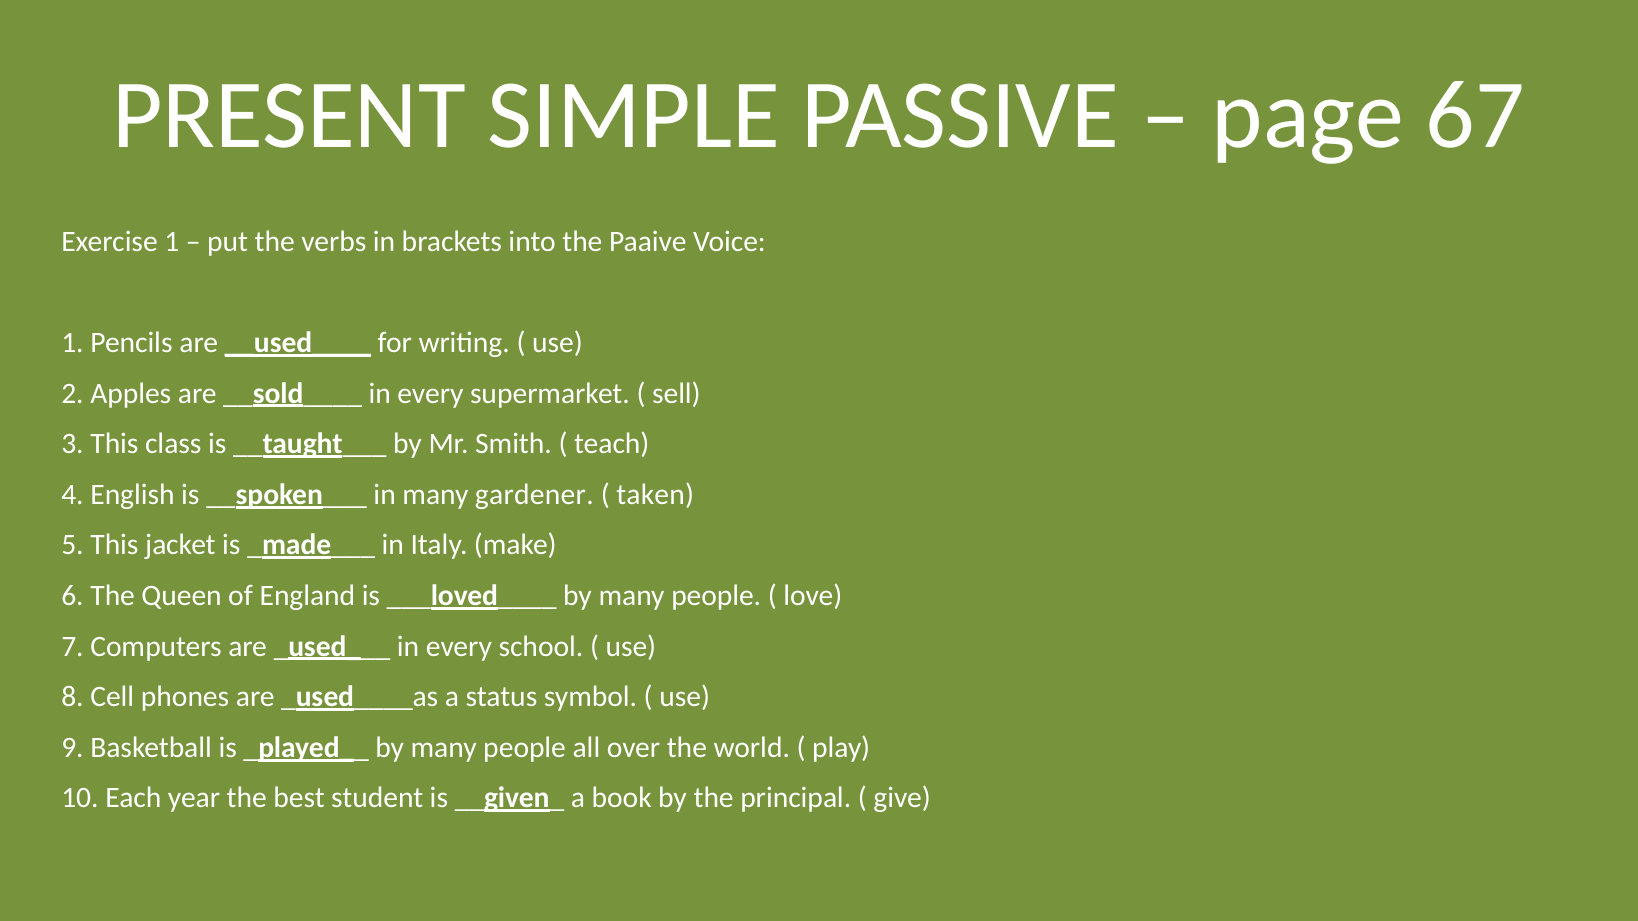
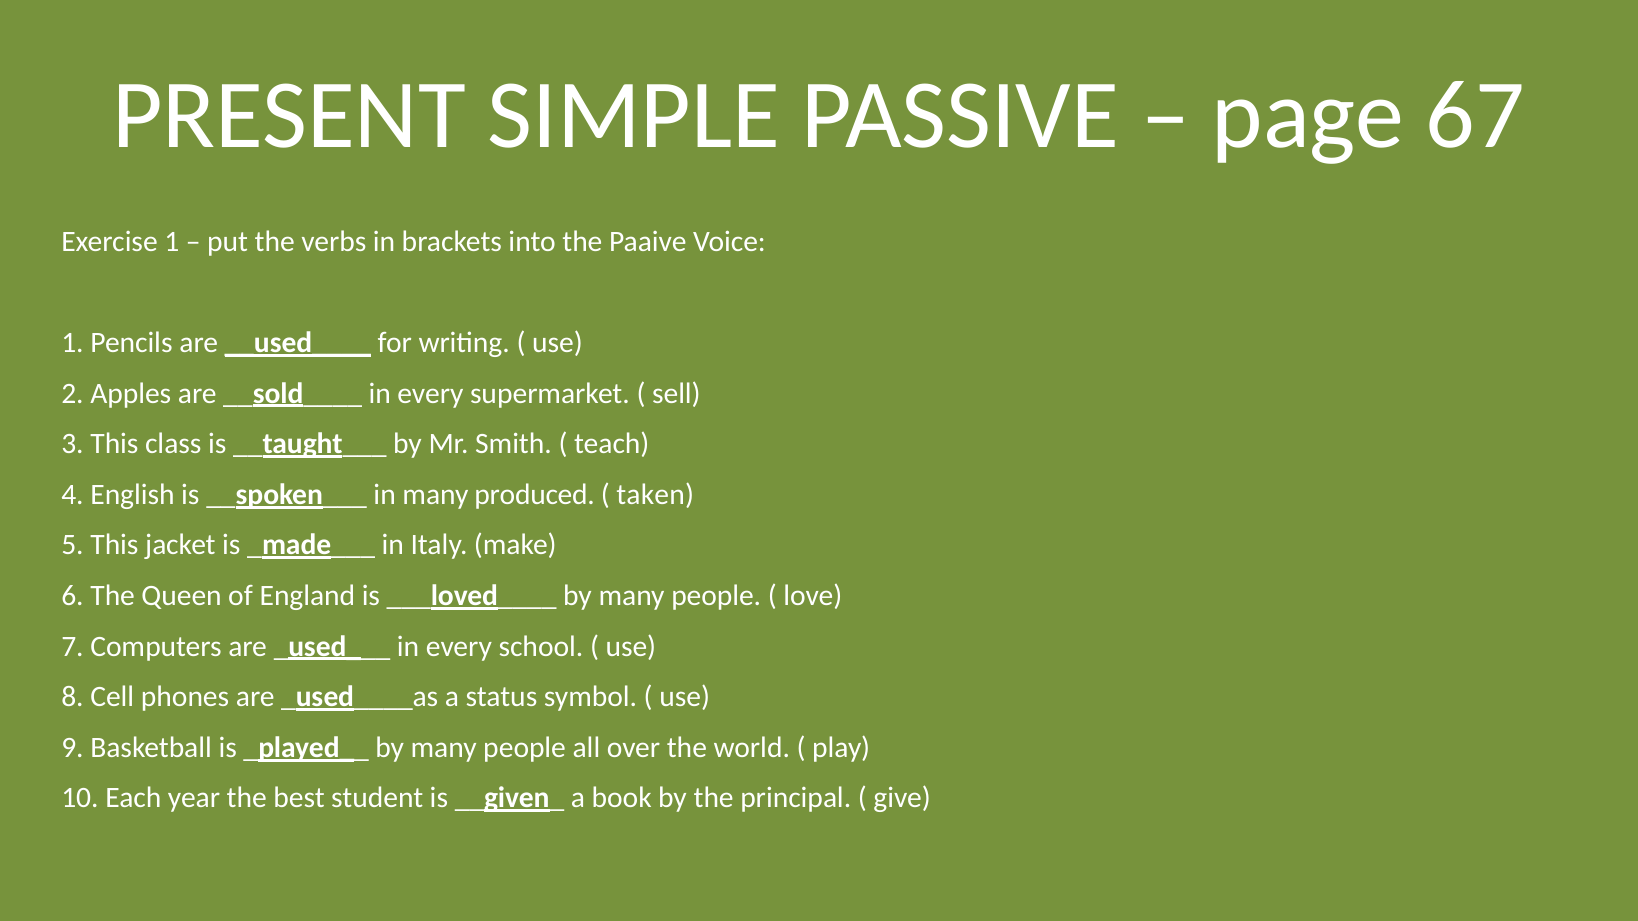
gardener: gardener -> produced
